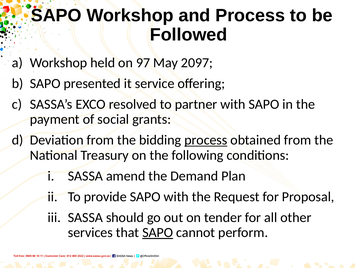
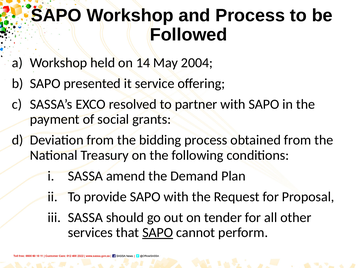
97: 97 -> 14
2097: 2097 -> 2004
process at (206, 140) underline: present -> none
